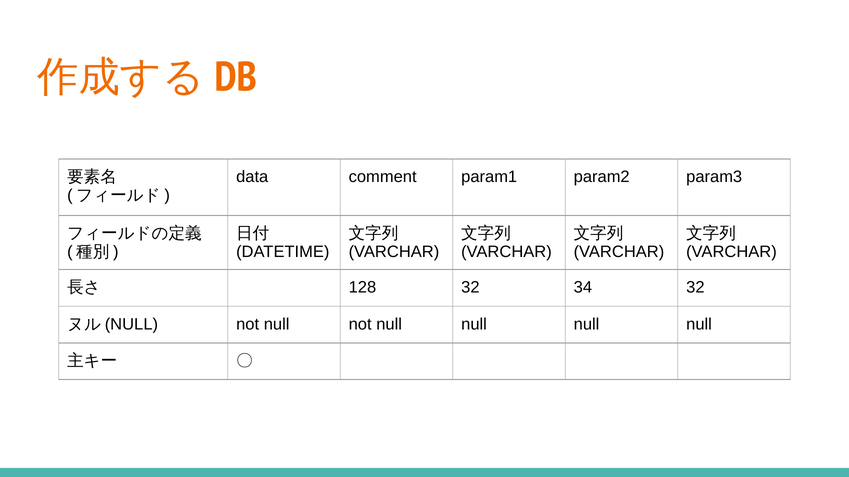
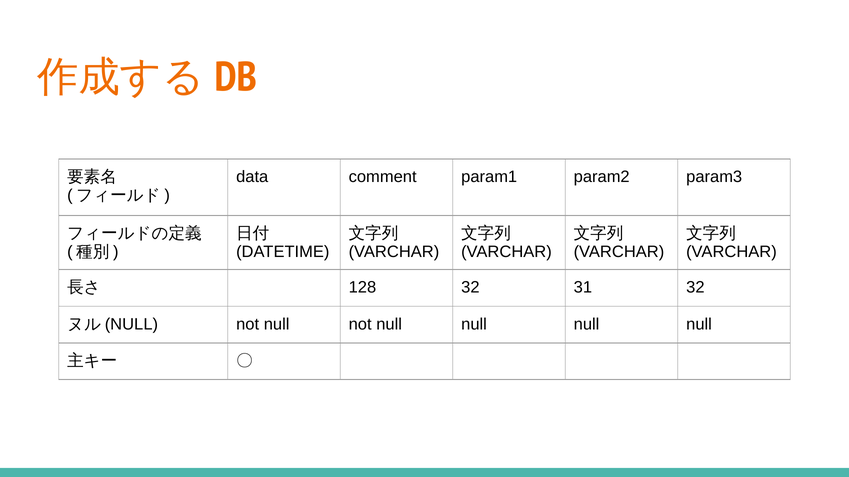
34: 34 -> 31
